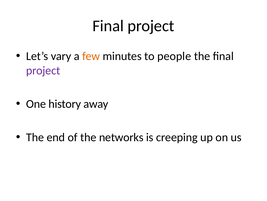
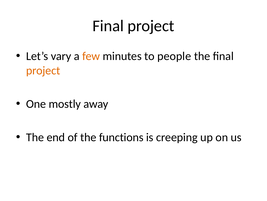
project at (43, 70) colour: purple -> orange
history: history -> mostly
networks: networks -> functions
